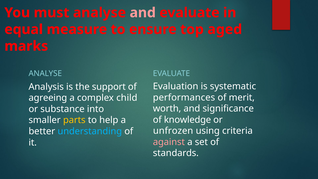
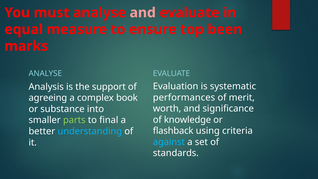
aged: aged -> been
child: child -> book
parts colour: yellow -> light green
help: help -> final
unfrozen: unfrozen -> flashback
against colour: pink -> light blue
